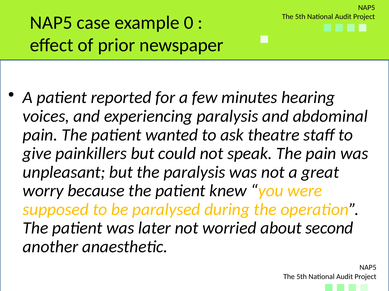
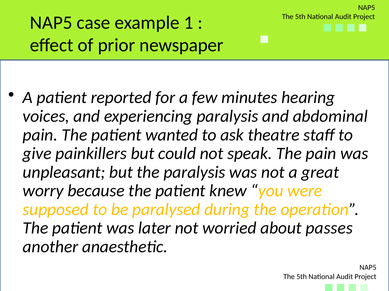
0: 0 -> 1
second: second -> passes
